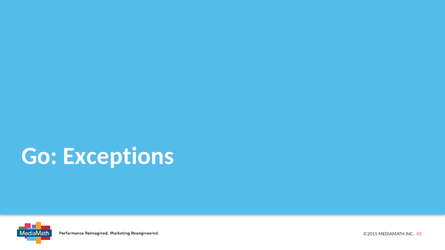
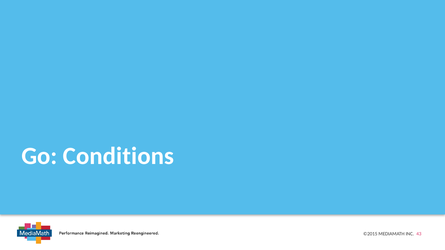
Exceptions: Exceptions -> Conditions
